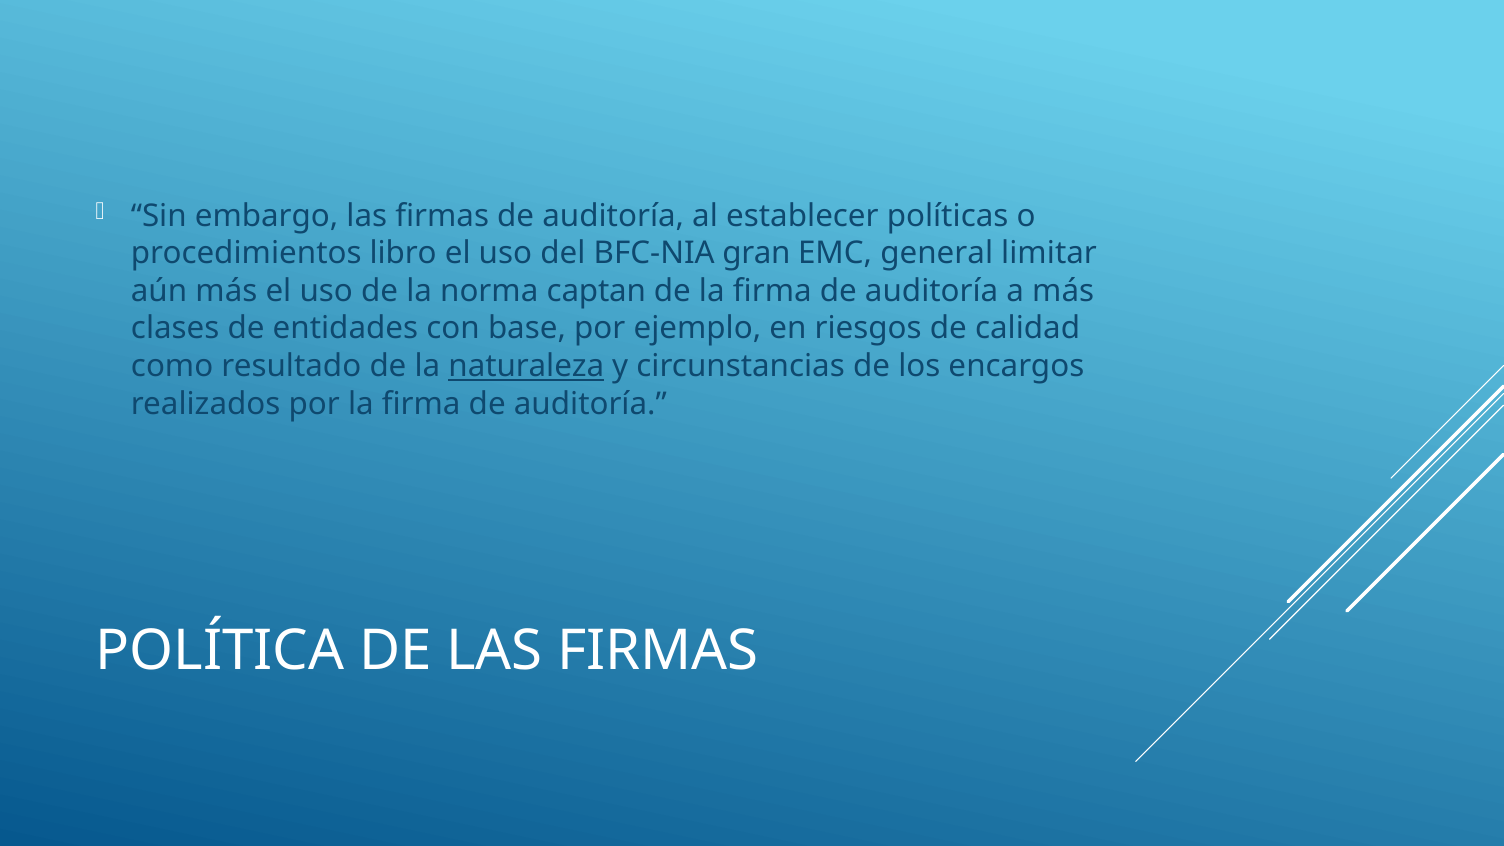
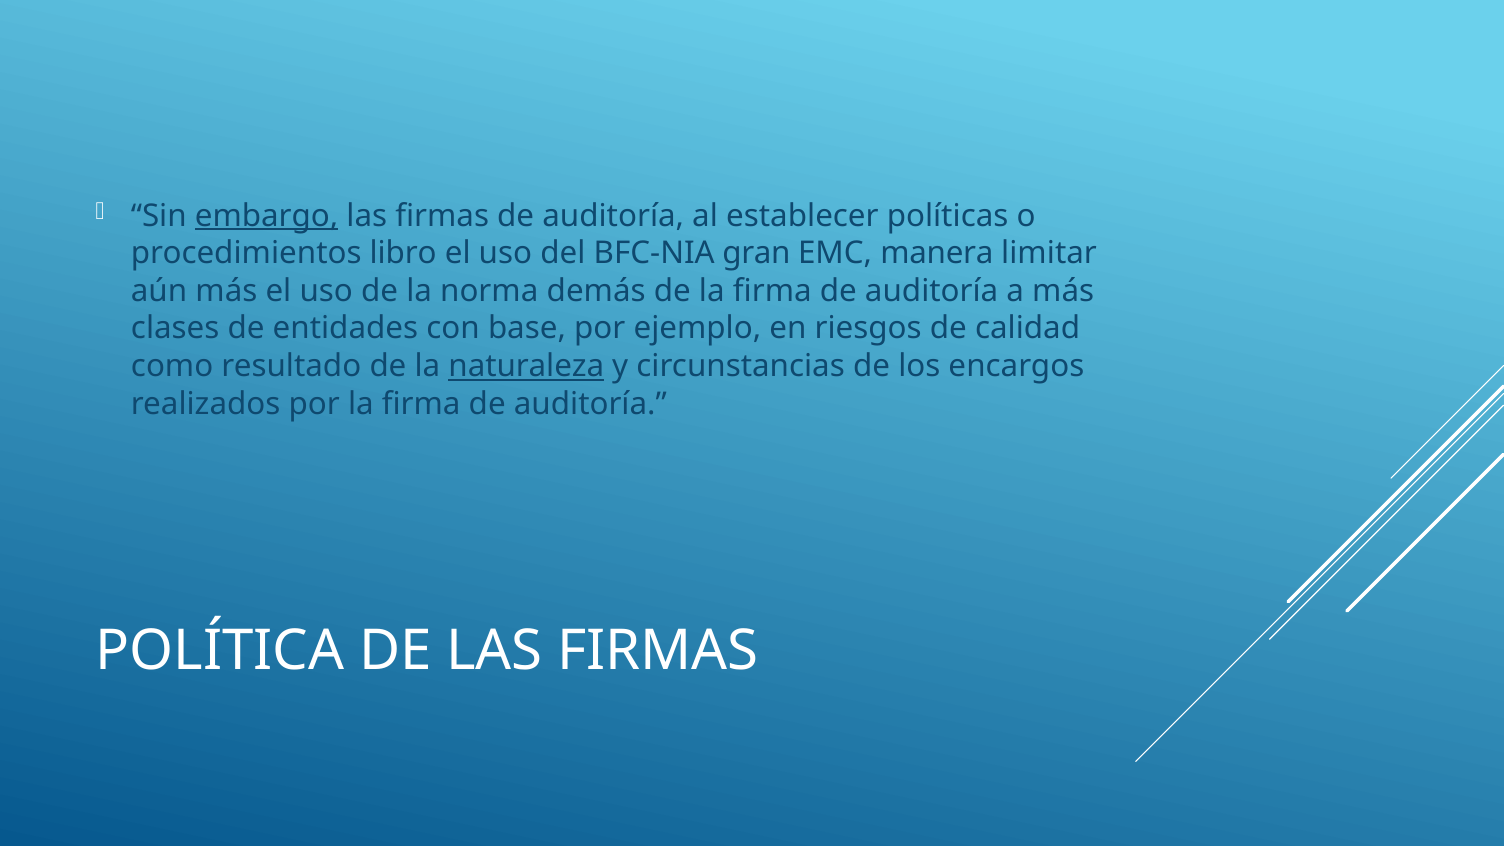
embargo underline: none -> present
general: general -> manera
captan: captan -> demás
